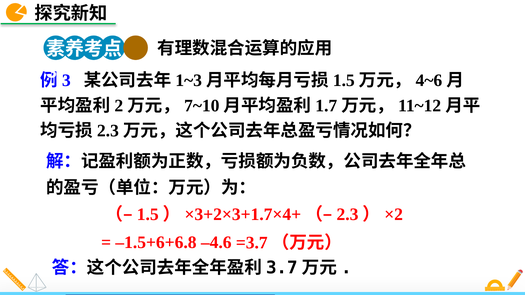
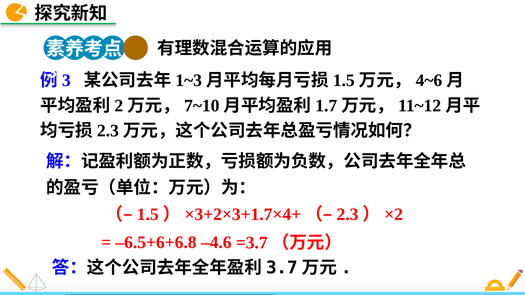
–1.5+6+6.8: –1.5+6+6.8 -> –6.5+6+6.8
